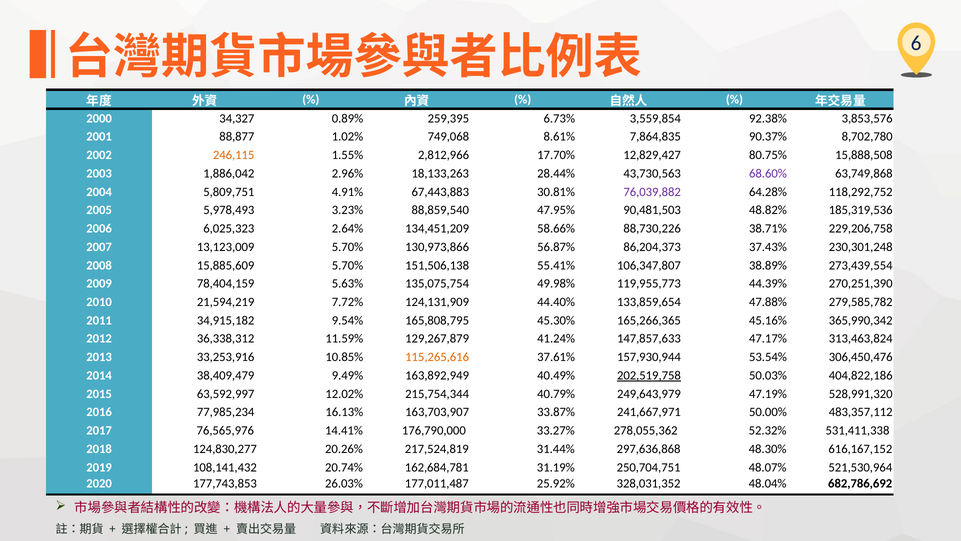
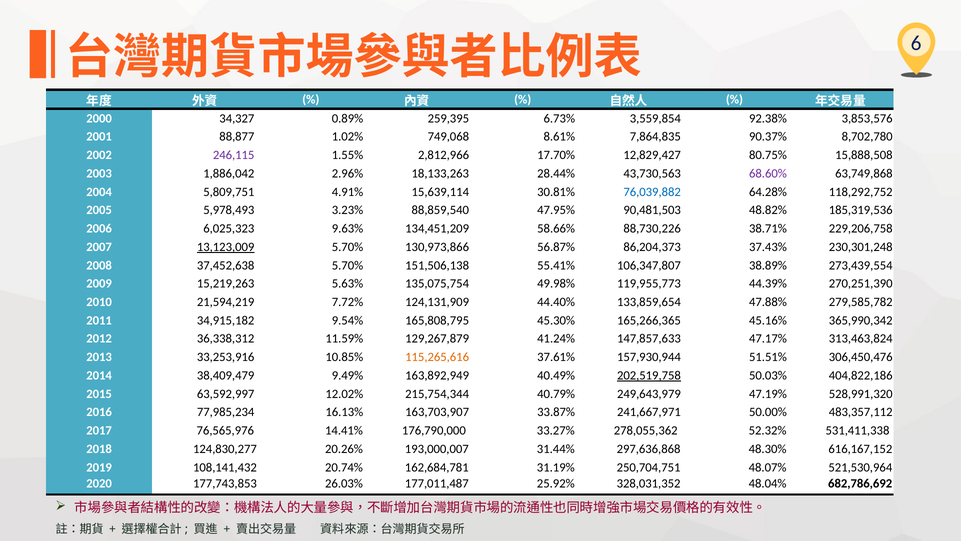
246,115 colour: orange -> purple
67,443,883: 67,443,883 -> 15,639,114
76,039,882 colour: purple -> blue
2.64%: 2.64% -> 9.63%
13,123,009 underline: none -> present
15,885,609: 15,885,609 -> 37,452,638
78,404,159: 78,404,159 -> 15,219,263
53.54%: 53.54% -> 51.51%
217,524,819: 217,524,819 -> 193,000,007
